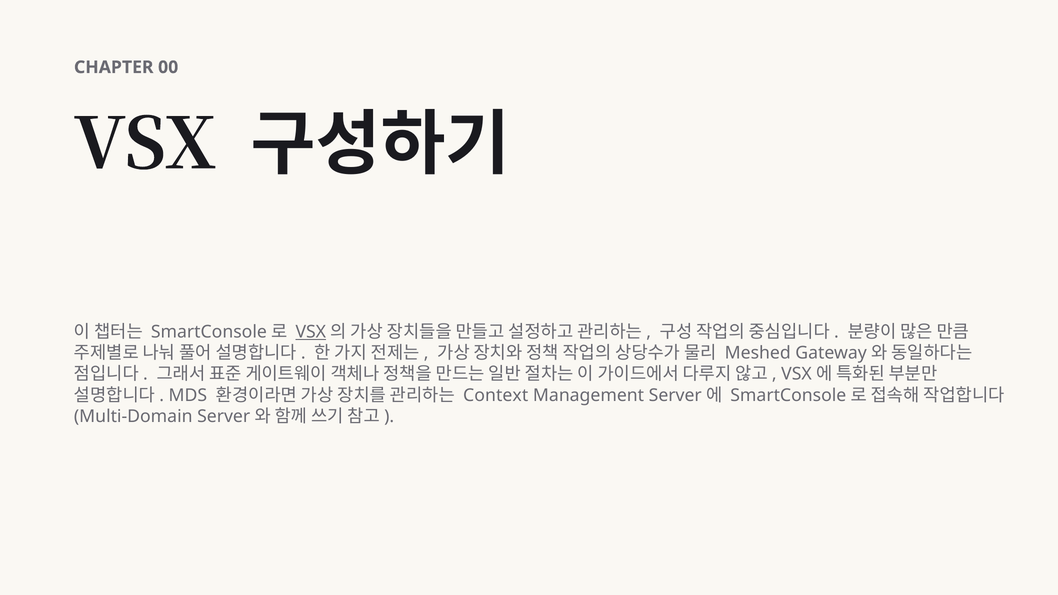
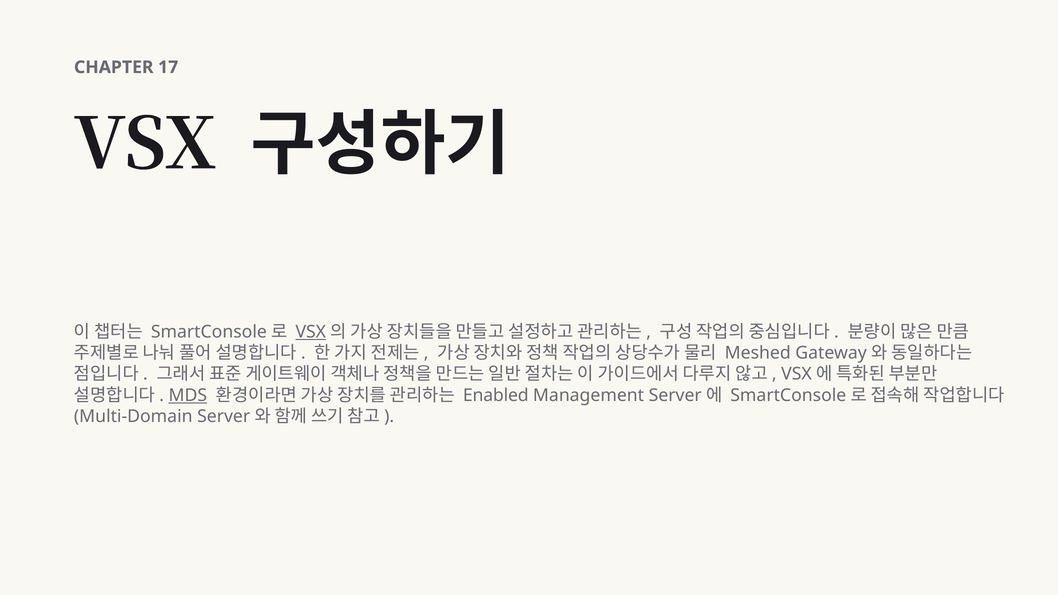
00: 00 -> 17
MDS underline: none -> present
Context: Context -> Enabled
